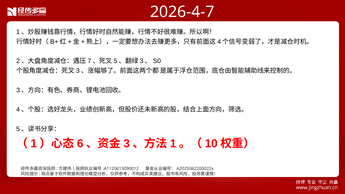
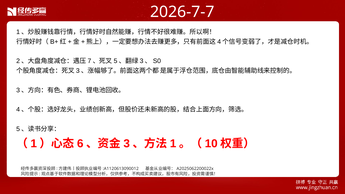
2026-4-7: 2026-4-7 -> 2026-7-7
